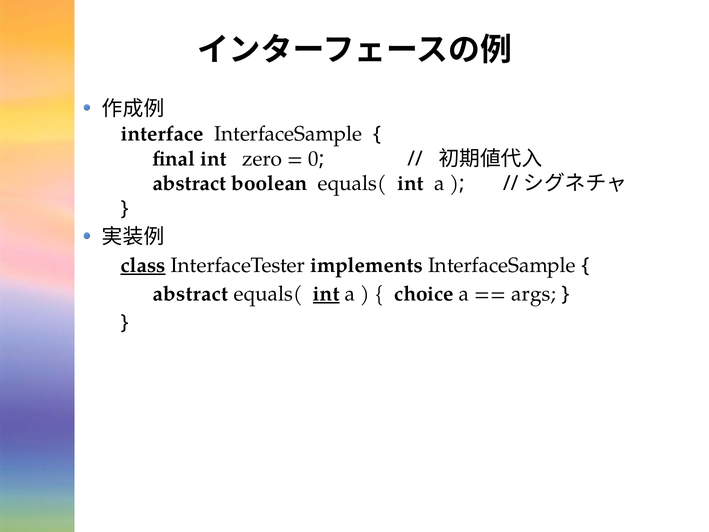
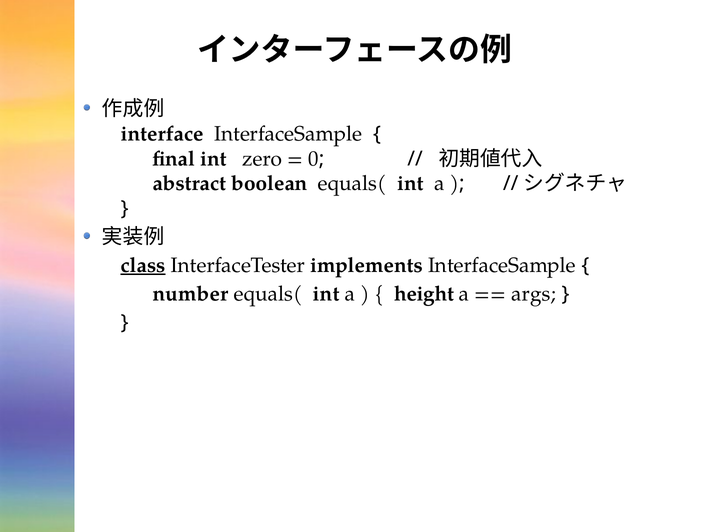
abstract at (190, 294): abstract -> number
int at (326, 294) underline: present -> none
choice: choice -> height
